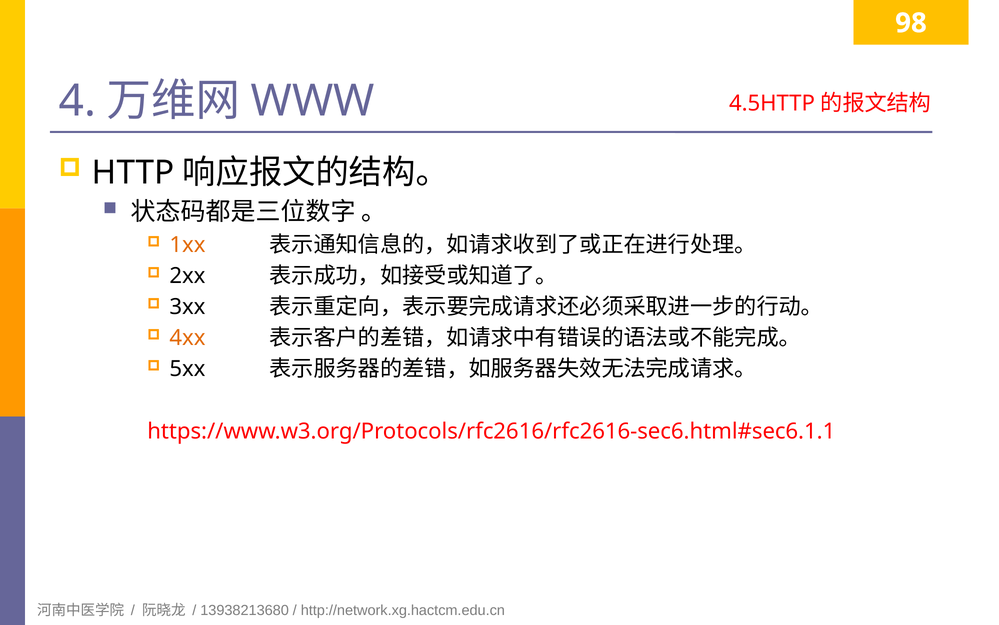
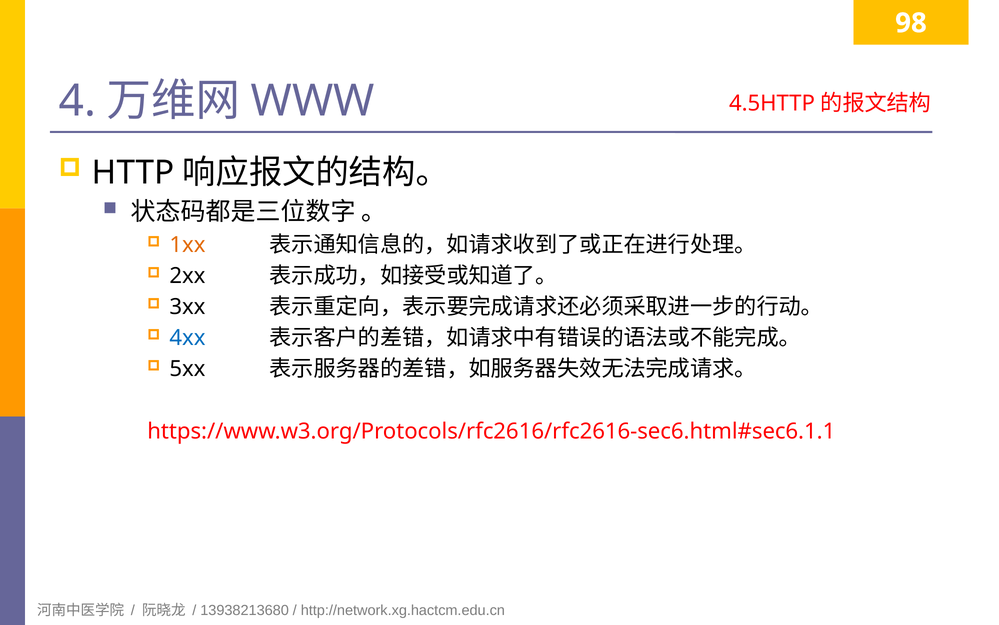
4xx colour: orange -> blue
